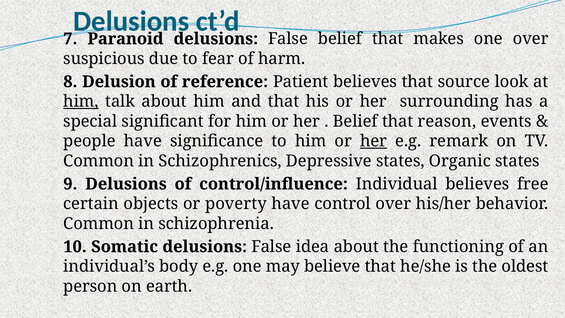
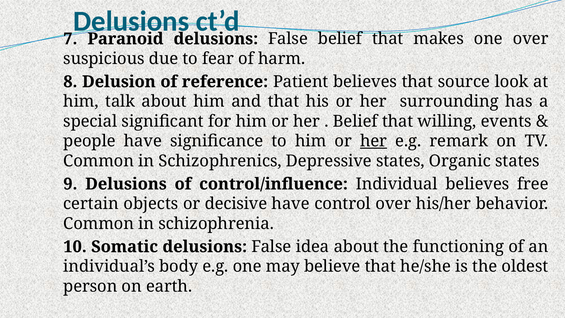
him at (81, 101) underline: present -> none
reason: reason -> willing
poverty: poverty -> decisive
